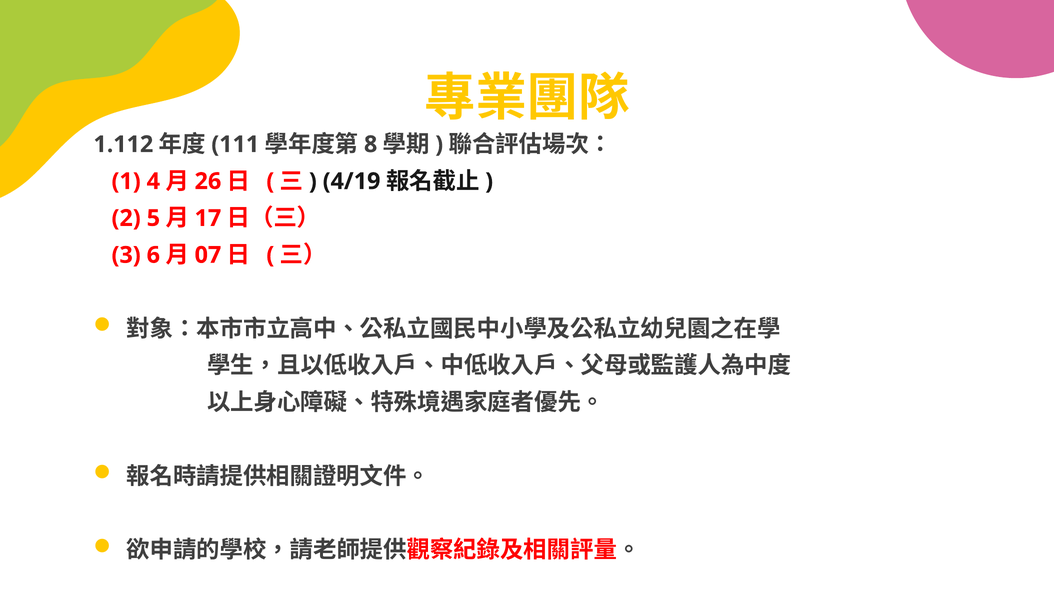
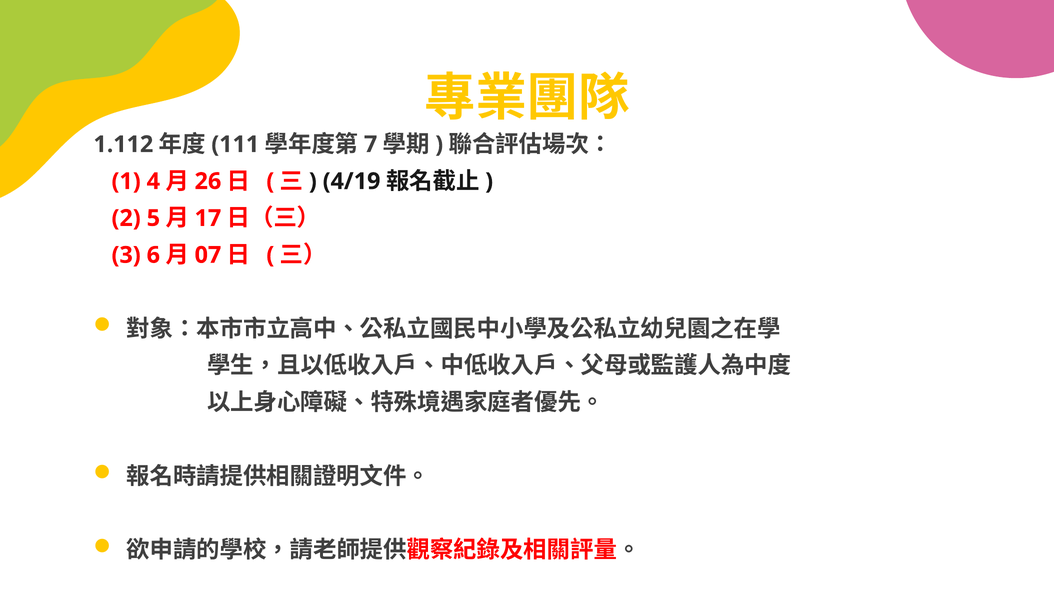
8: 8 -> 7
